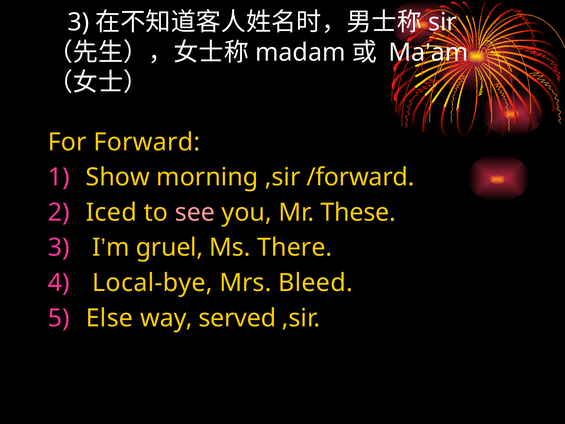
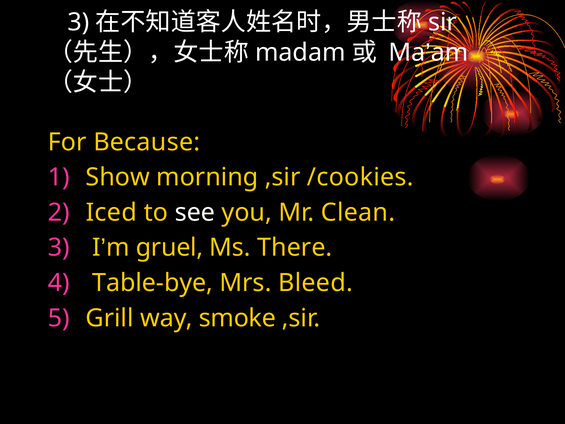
Forward: Forward -> Because
/forward: /forward -> /cookies
see colour: pink -> white
These: These -> Clean
Local-bye: Local-bye -> Table-bye
Else: Else -> Grill
served: served -> smoke
